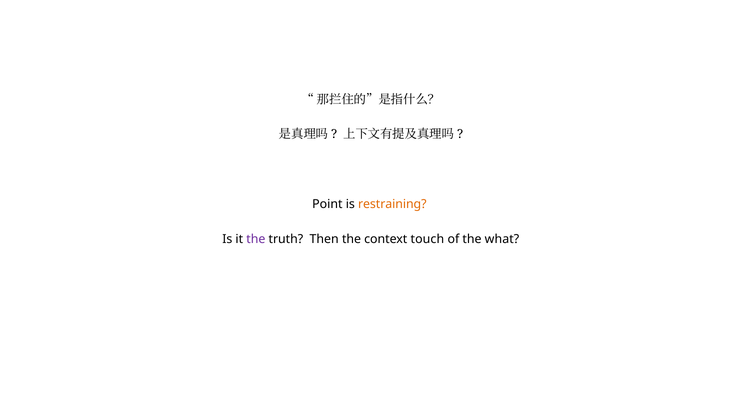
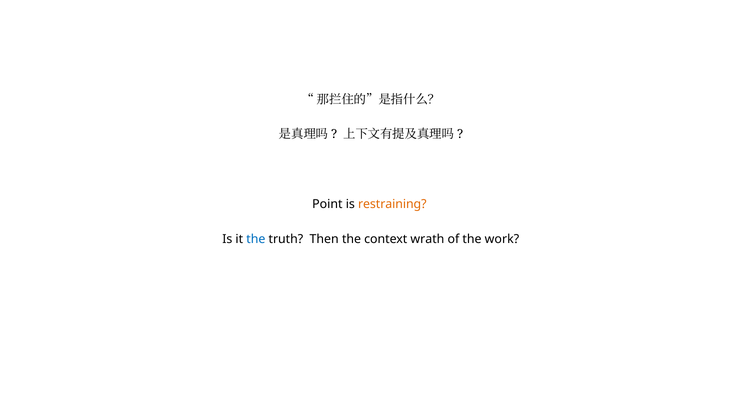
the at (256, 239) colour: purple -> blue
touch: touch -> wrath
what: what -> work
